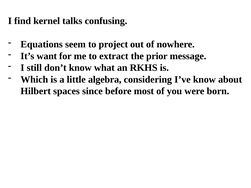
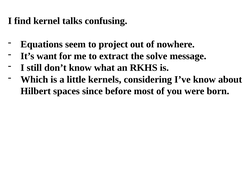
prior: prior -> solve
algebra: algebra -> kernels
